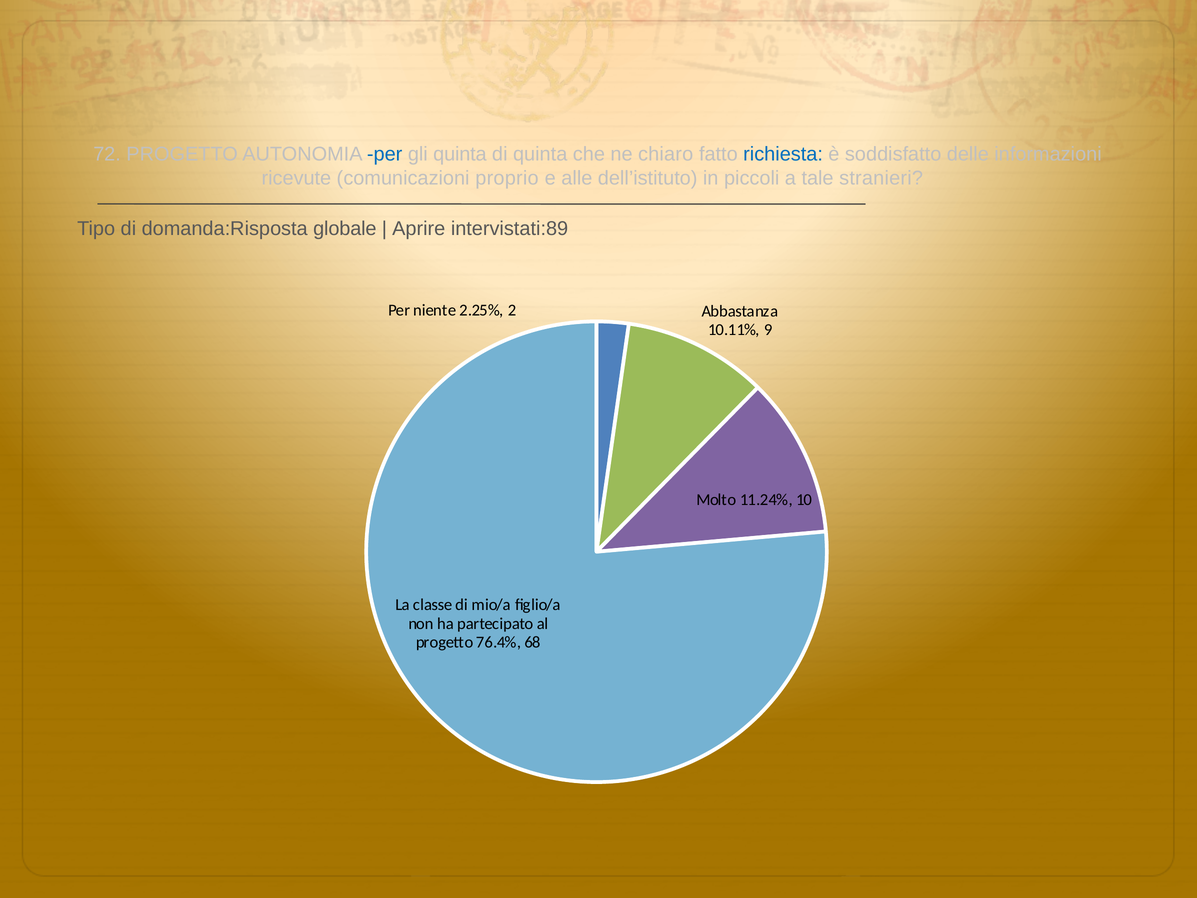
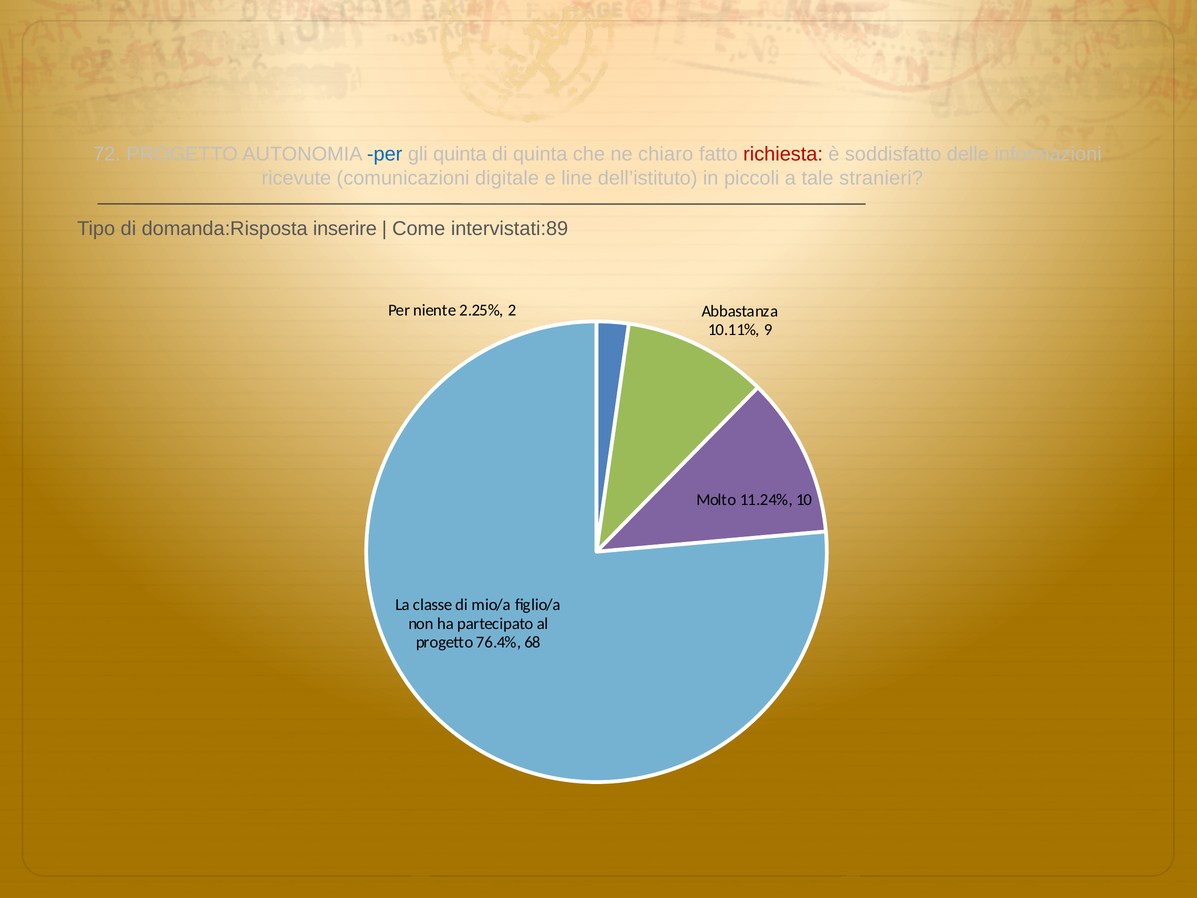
richiesta colour: blue -> red
proprio: proprio -> digitale
alle: alle -> line
globale: globale -> inserire
Aprire: Aprire -> Come
